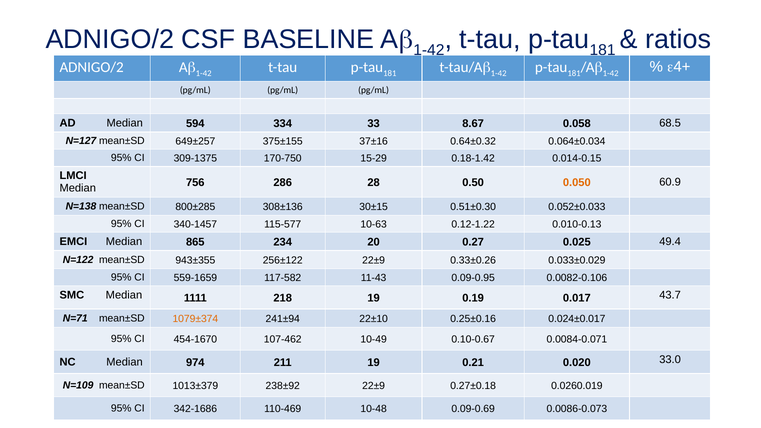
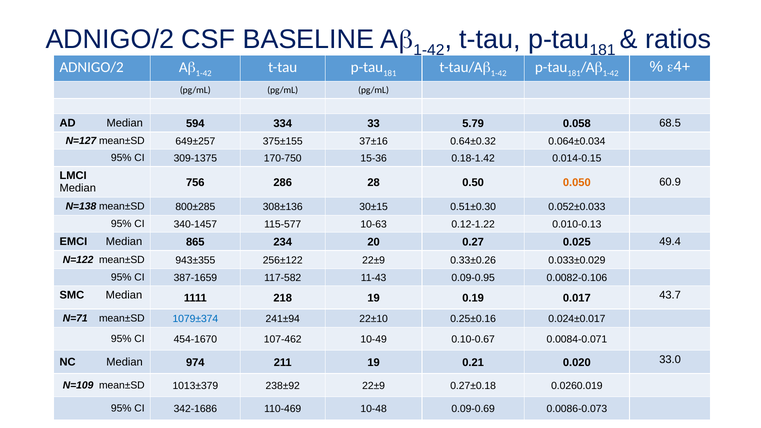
8.67: 8.67 -> 5.79
15-29: 15-29 -> 15-36
559-1659: 559-1659 -> 387-1659
1079±374 colour: orange -> blue
